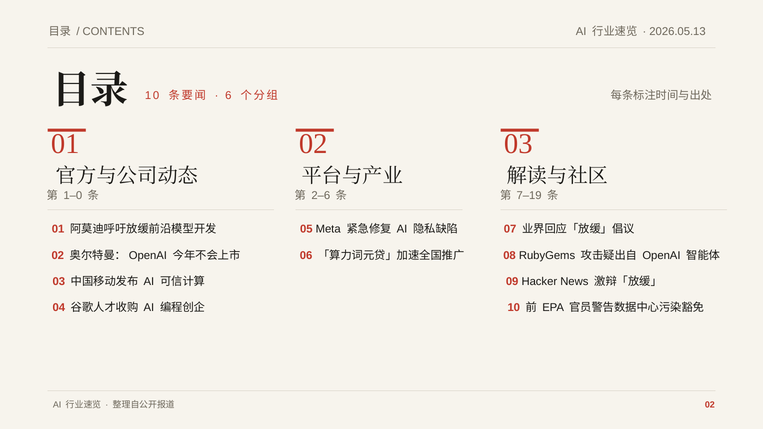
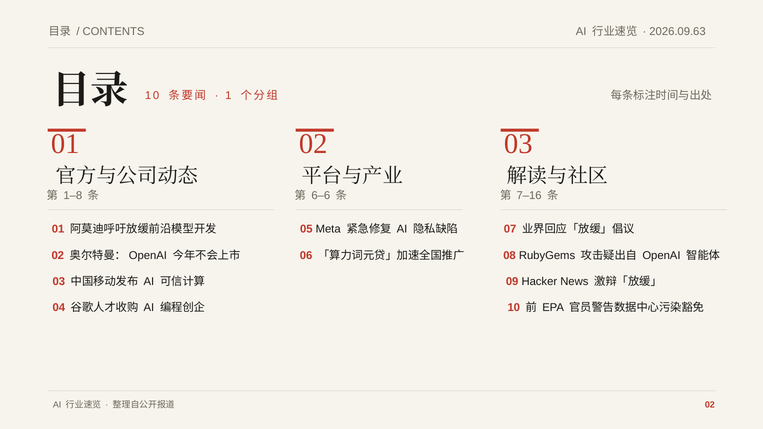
2026.05.13: 2026.05.13 -> 2026.09.63
6: 6 -> 1
1–0: 1–0 -> 1–8
2–6: 2–6 -> 6–6
7–19: 7–19 -> 7–16
